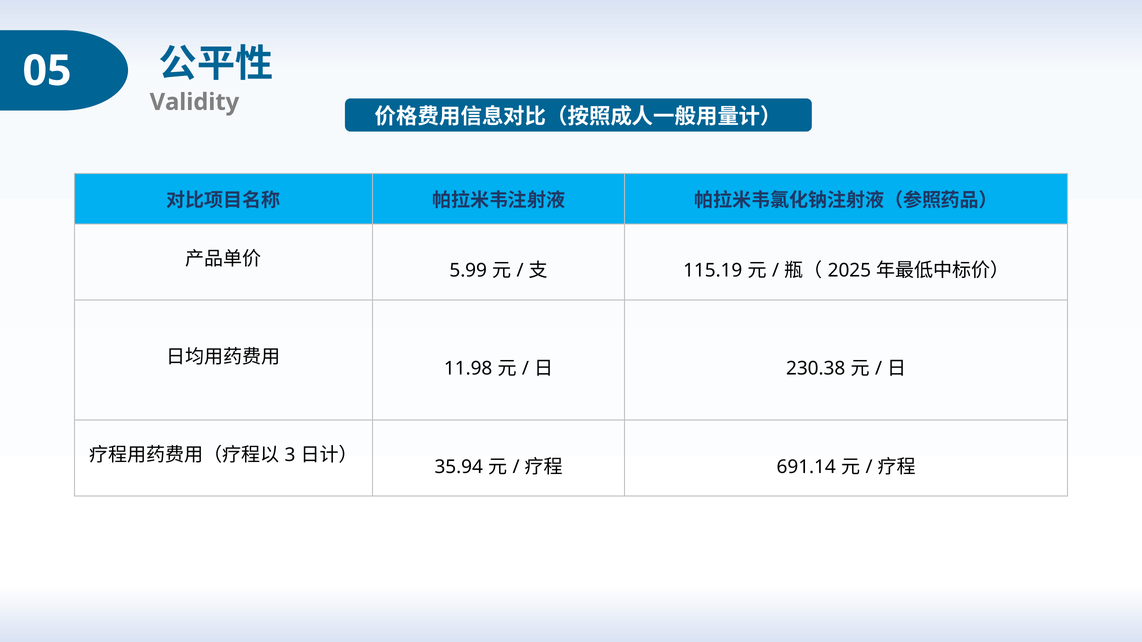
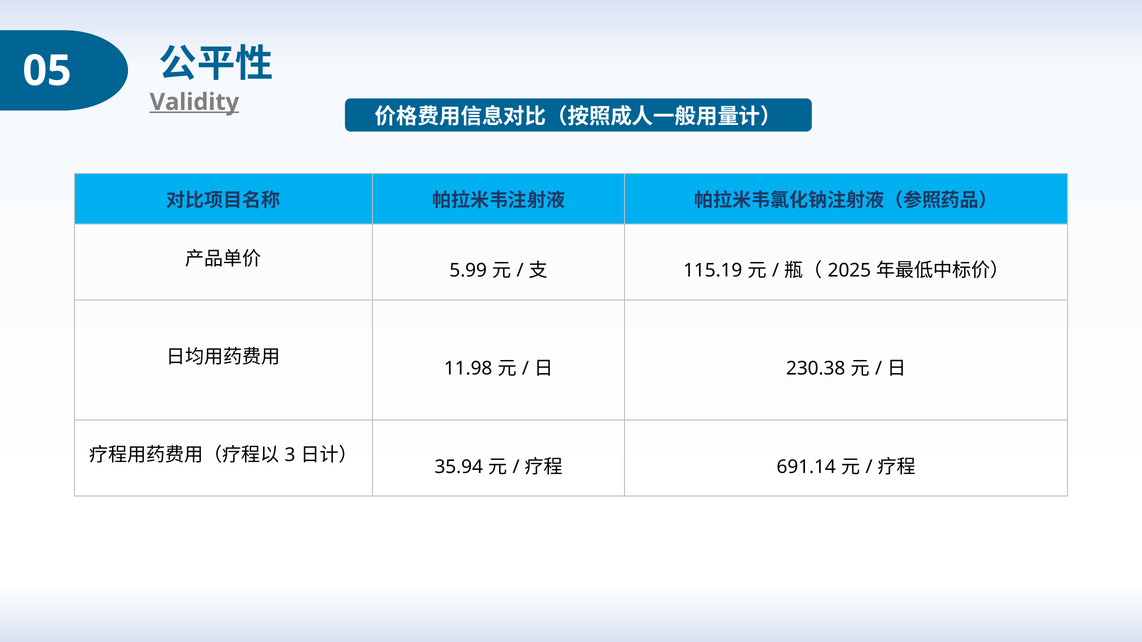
Validity underline: none -> present
